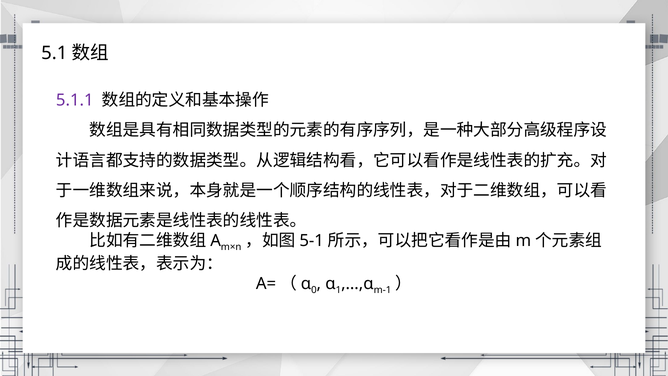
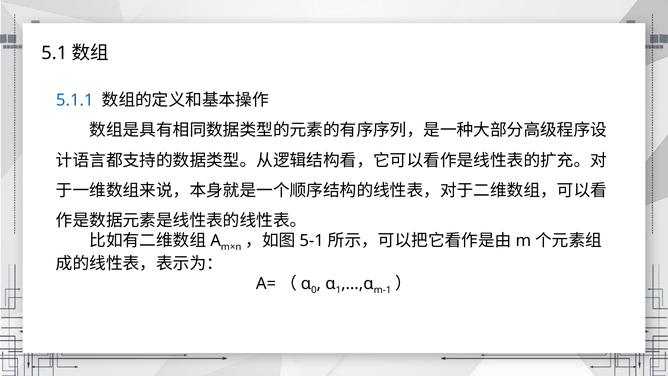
5.1.1 colour: purple -> blue
